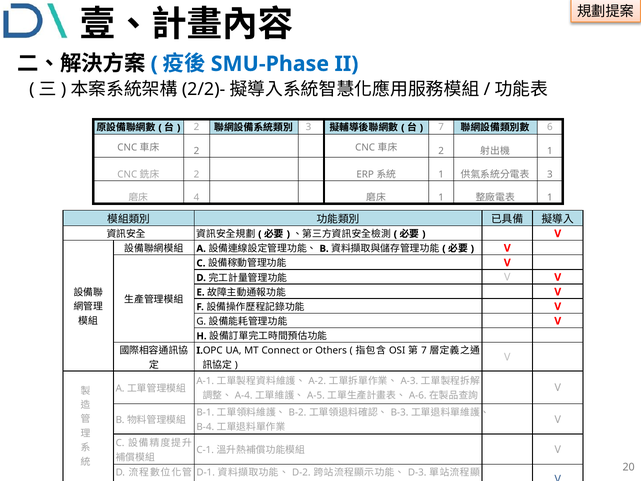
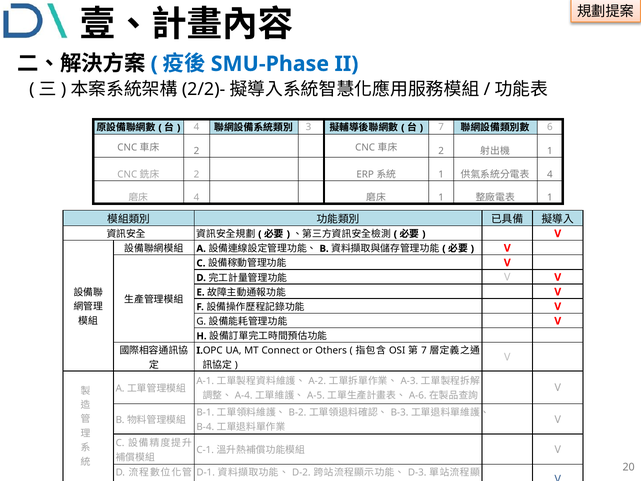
2 at (197, 127): 2 -> 4
3 at (550, 174): 3 -> 4
